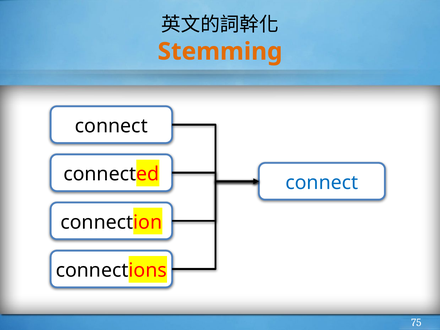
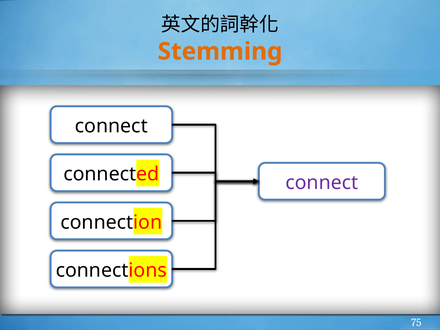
connect at (322, 183) colour: blue -> purple
